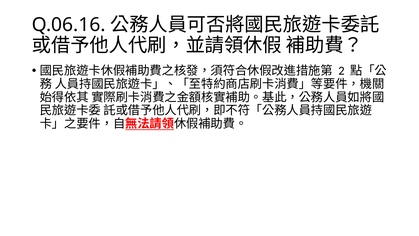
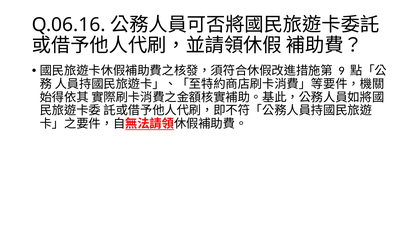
2: 2 -> 9
